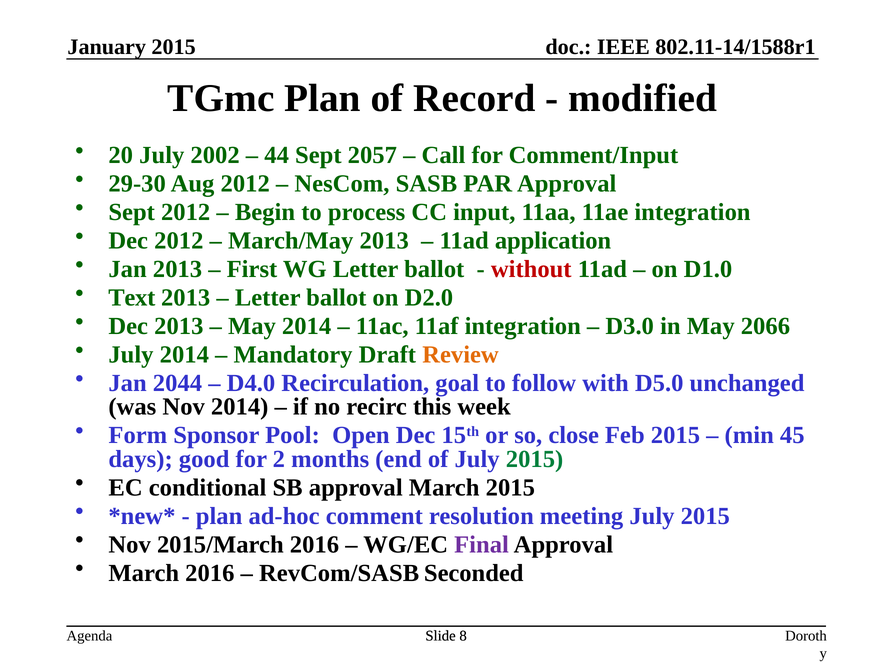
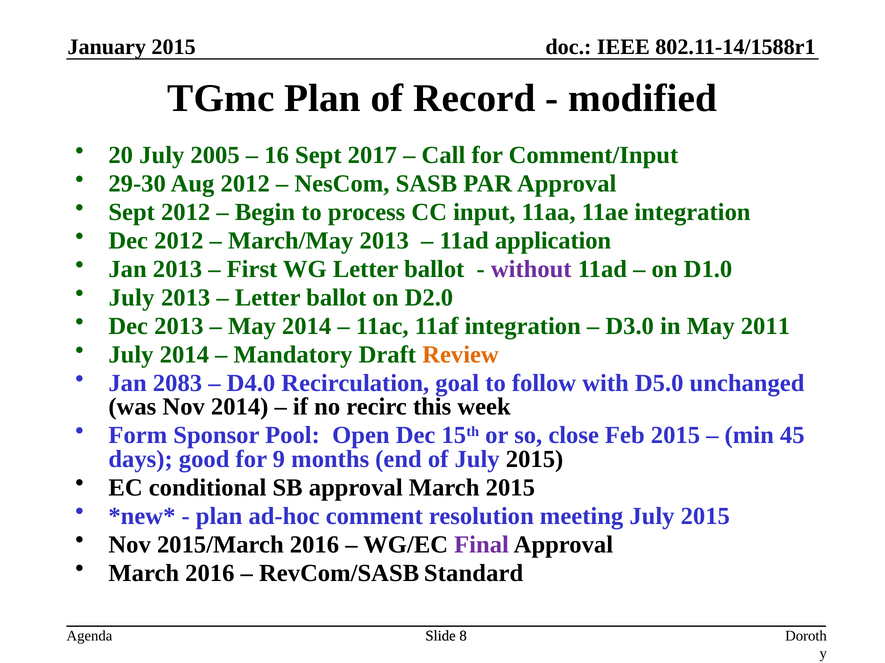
2002: 2002 -> 2005
44: 44 -> 16
2057: 2057 -> 2017
without colour: red -> purple
Text at (132, 298): Text -> July
2066: 2066 -> 2011
2044: 2044 -> 2083
2: 2 -> 9
2015 at (535, 459) colour: green -> black
Seconded: Seconded -> Standard
